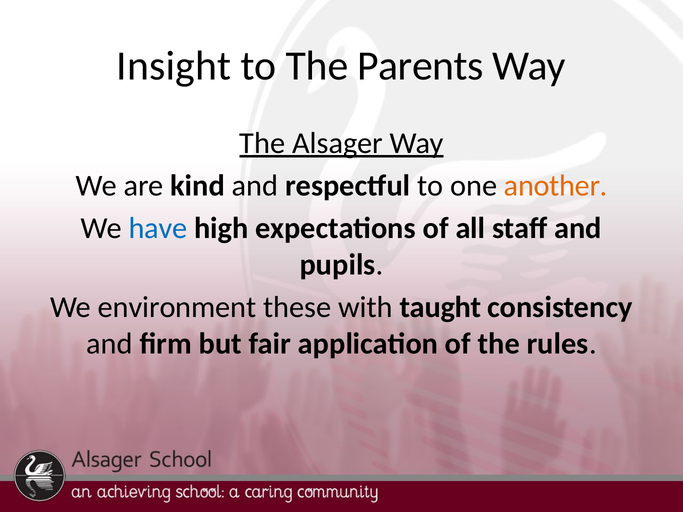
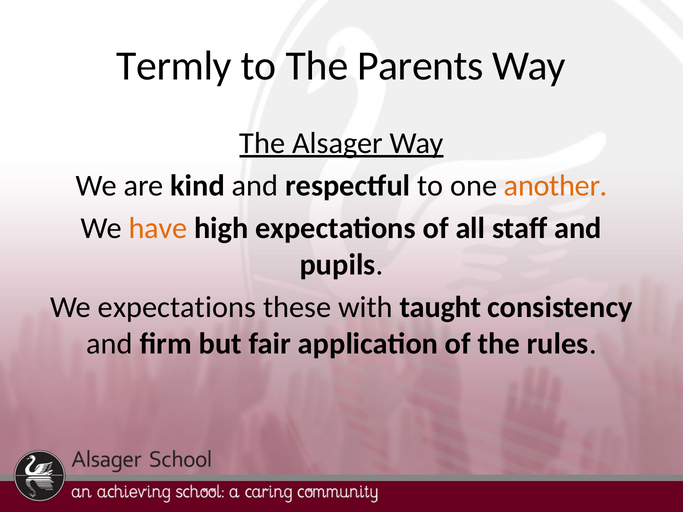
Insight: Insight -> Termly
have colour: blue -> orange
We environment: environment -> expectations
